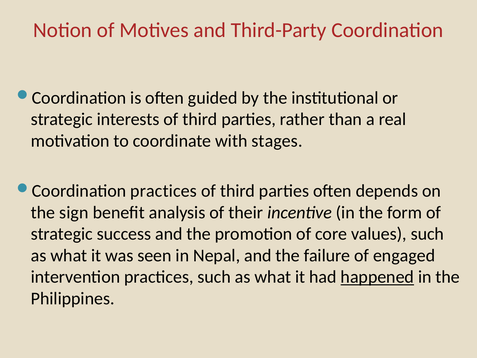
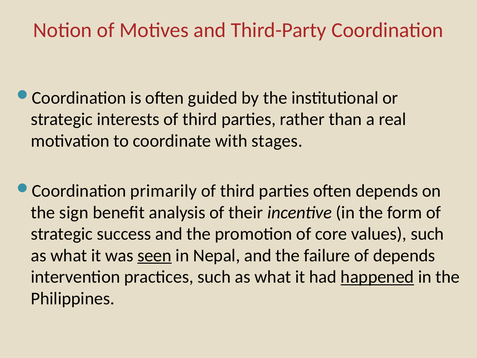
practices at (164, 191): practices -> primarily
seen underline: none -> present
of engaged: engaged -> depends
